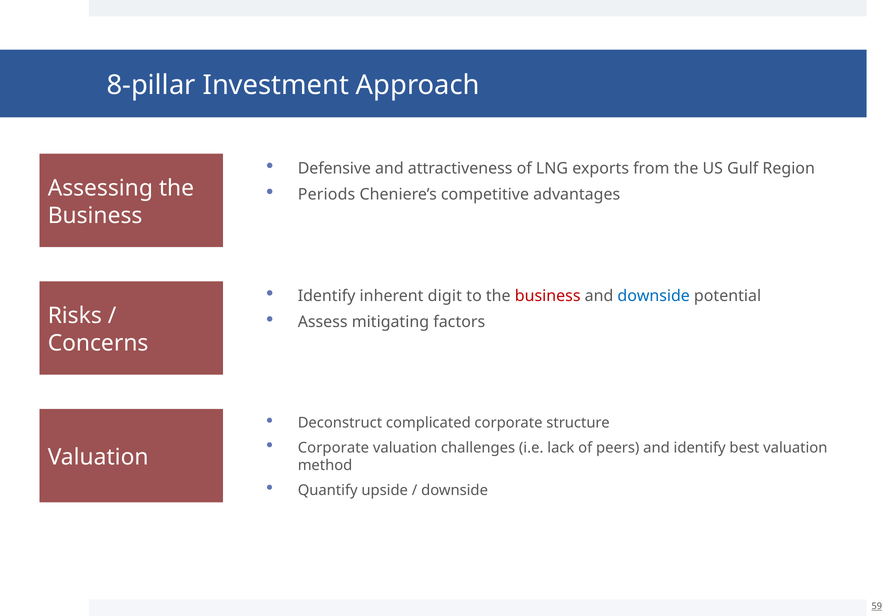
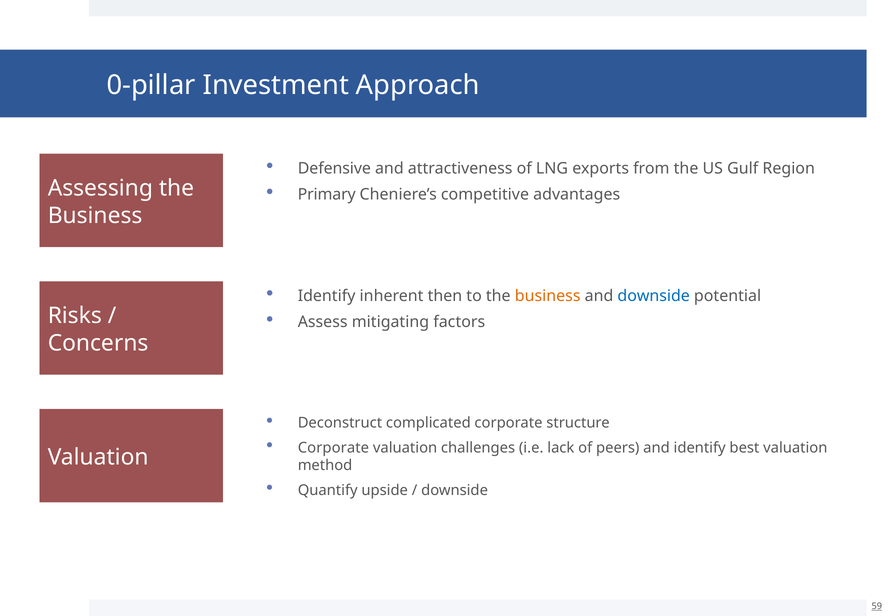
8-pillar: 8-pillar -> 0-pillar
Periods: Periods -> Primary
digit: digit -> then
business at (548, 296) colour: red -> orange
